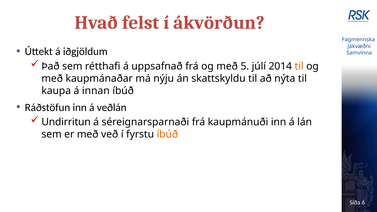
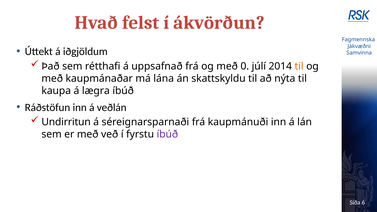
5: 5 -> 0
nýju: nýju -> lána
innan: innan -> lægra
íbúð at (167, 134) colour: orange -> purple
